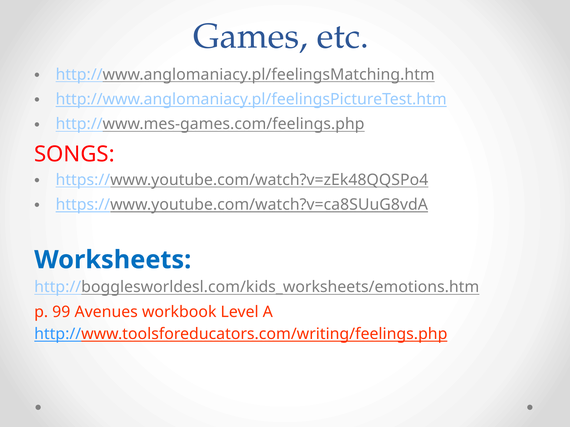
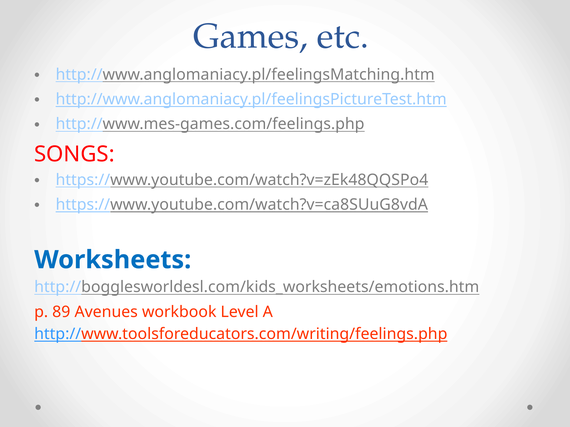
99: 99 -> 89
